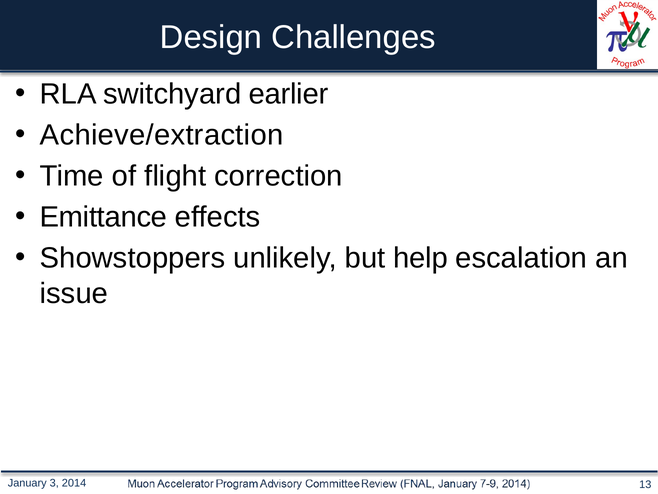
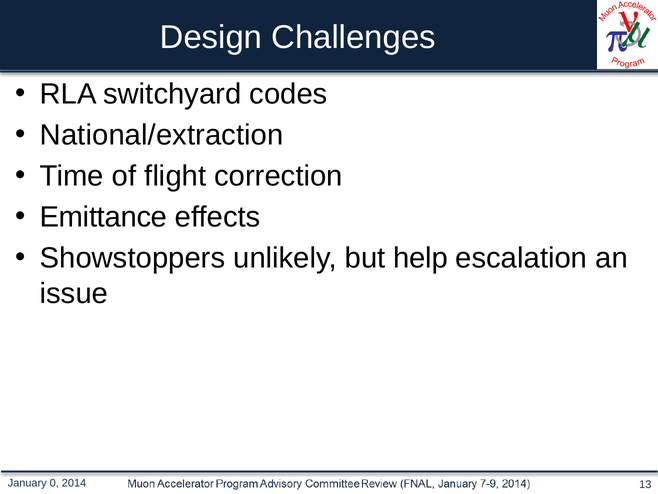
earlier: earlier -> codes
Achieve/extraction: Achieve/extraction -> National/extraction
3: 3 -> 0
